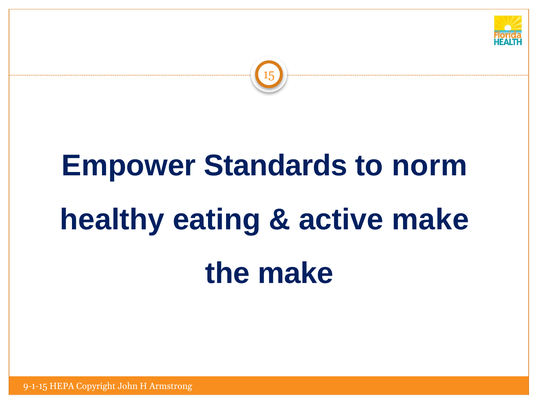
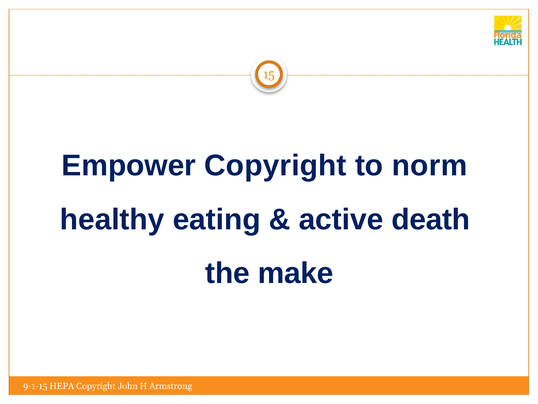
Empower Standards: Standards -> Copyright
active make: make -> death
